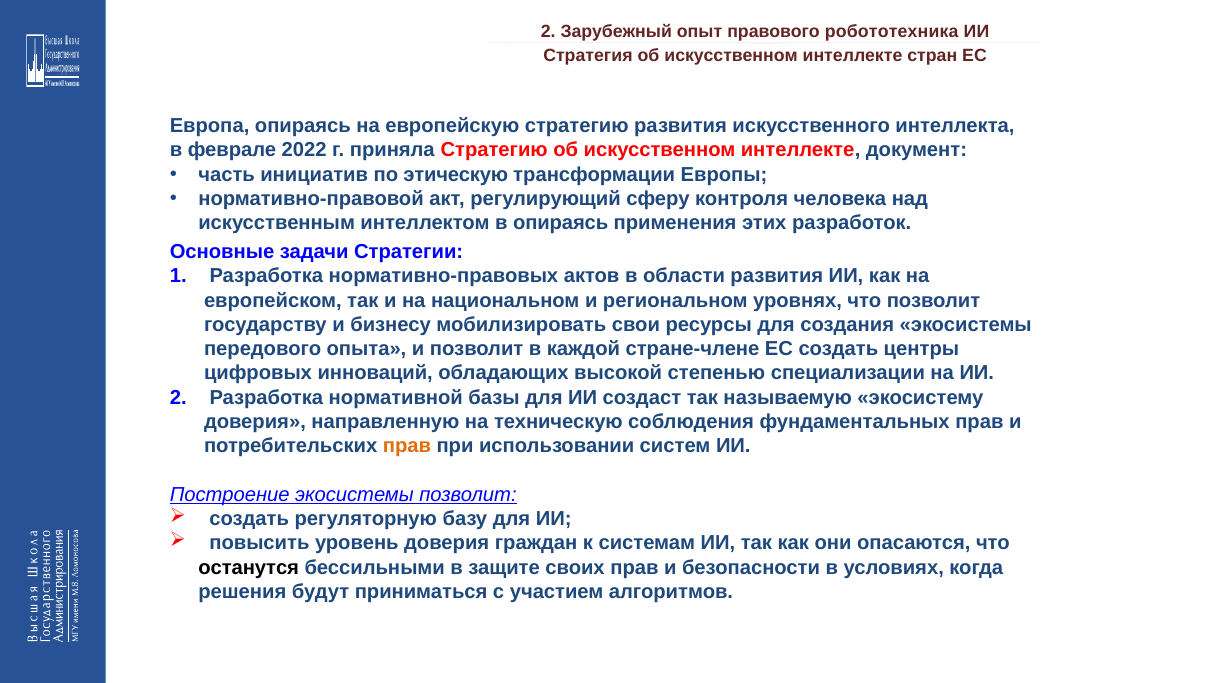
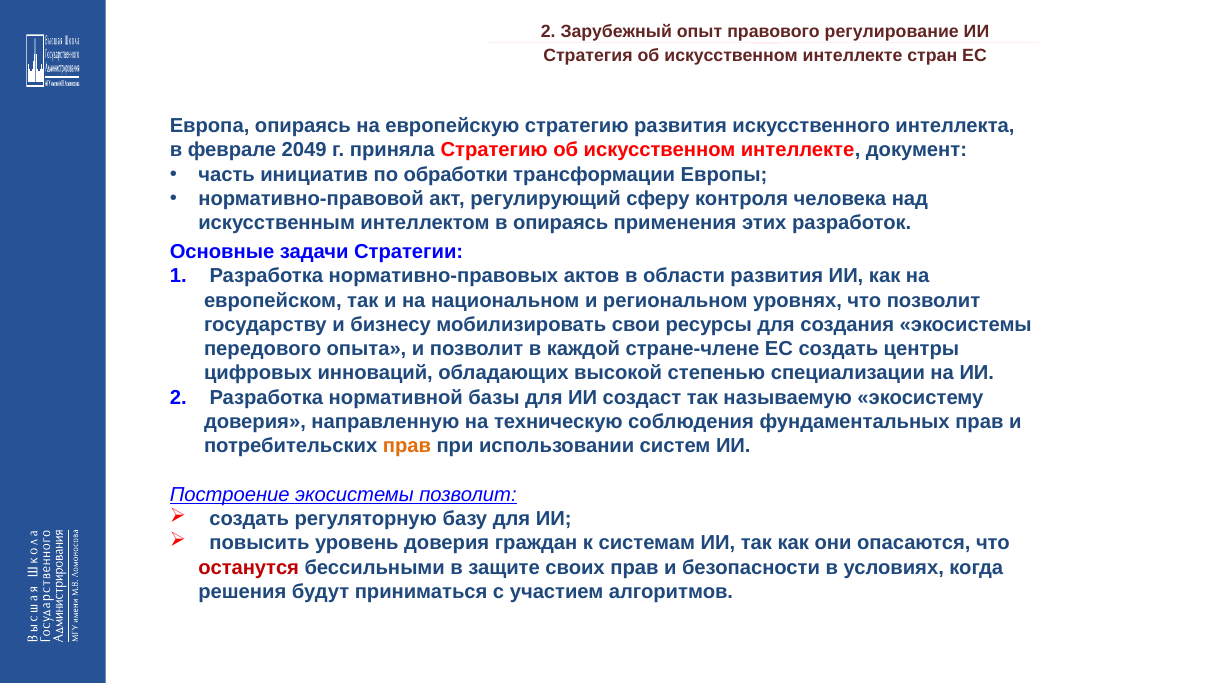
робототехника: робототехника -> регулирование
2022: 2022 -> 2049
этическую: этическую -> обработки
останутся colour: black -> red
